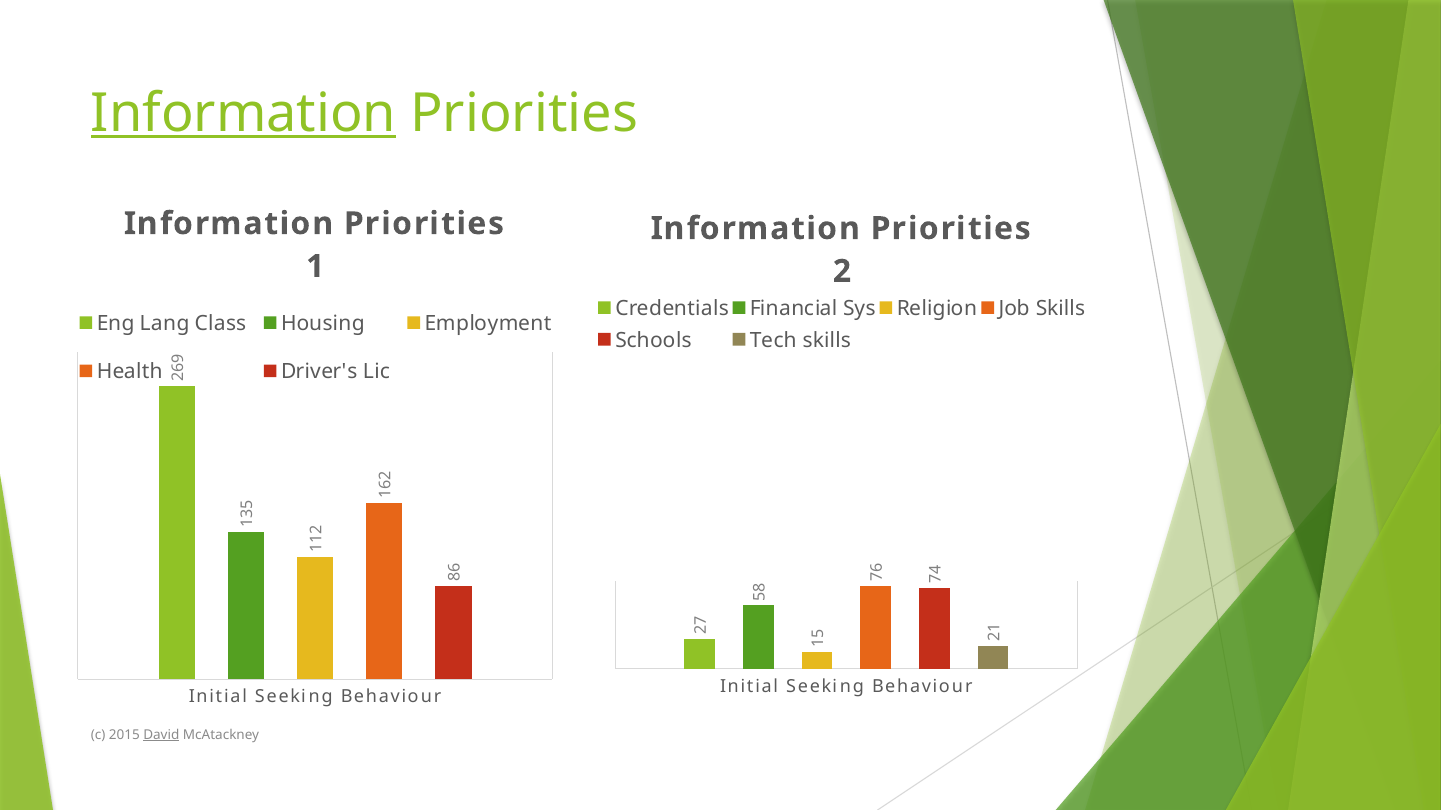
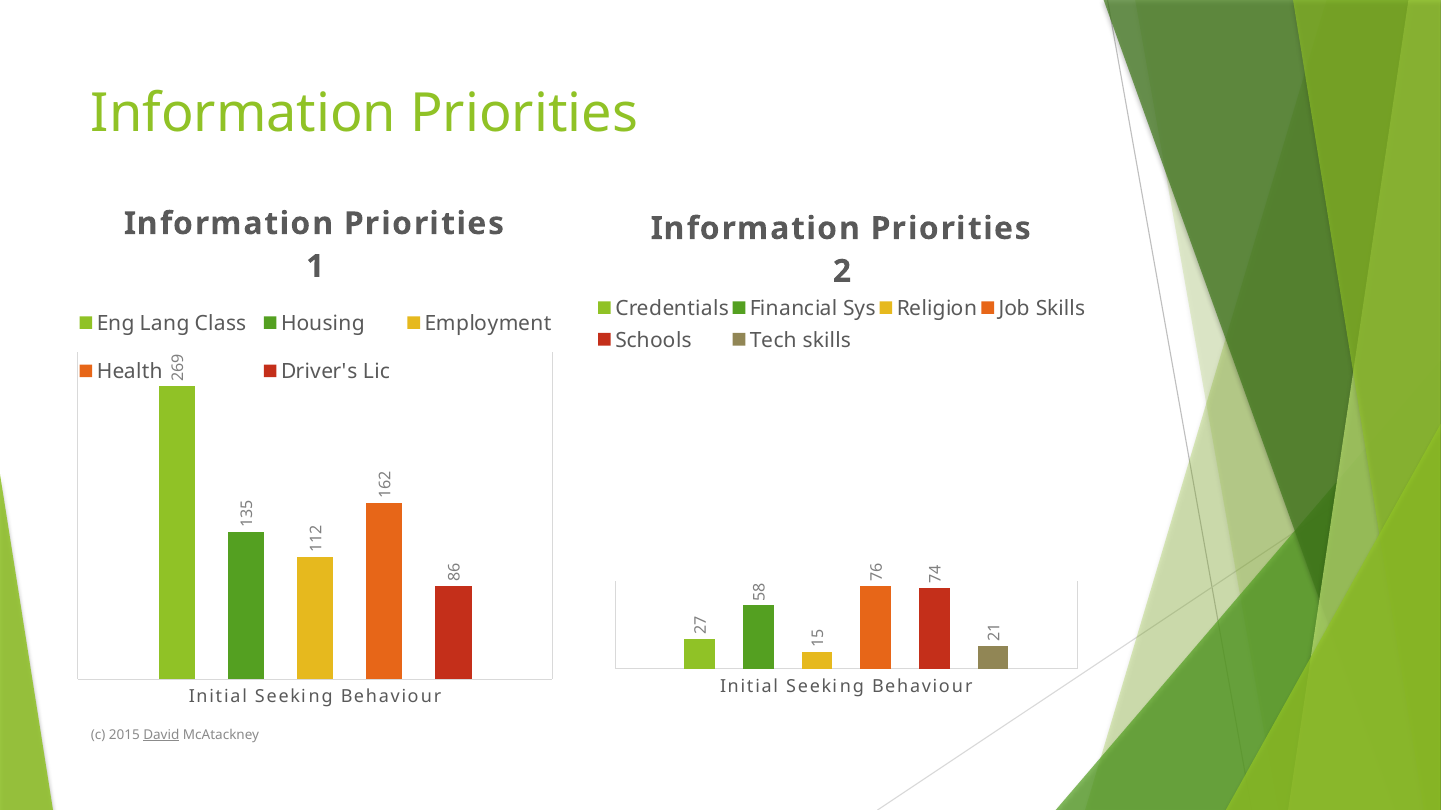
Information at (244, 114) underline: present -> none
